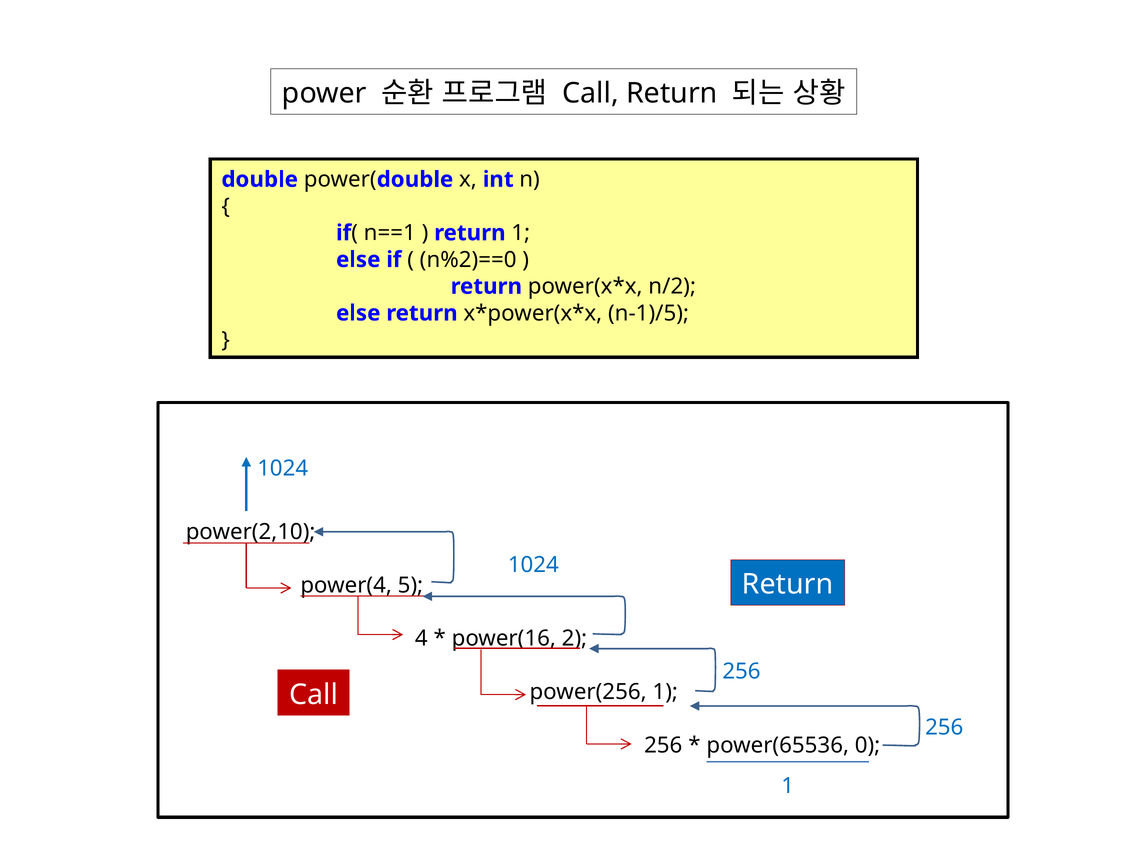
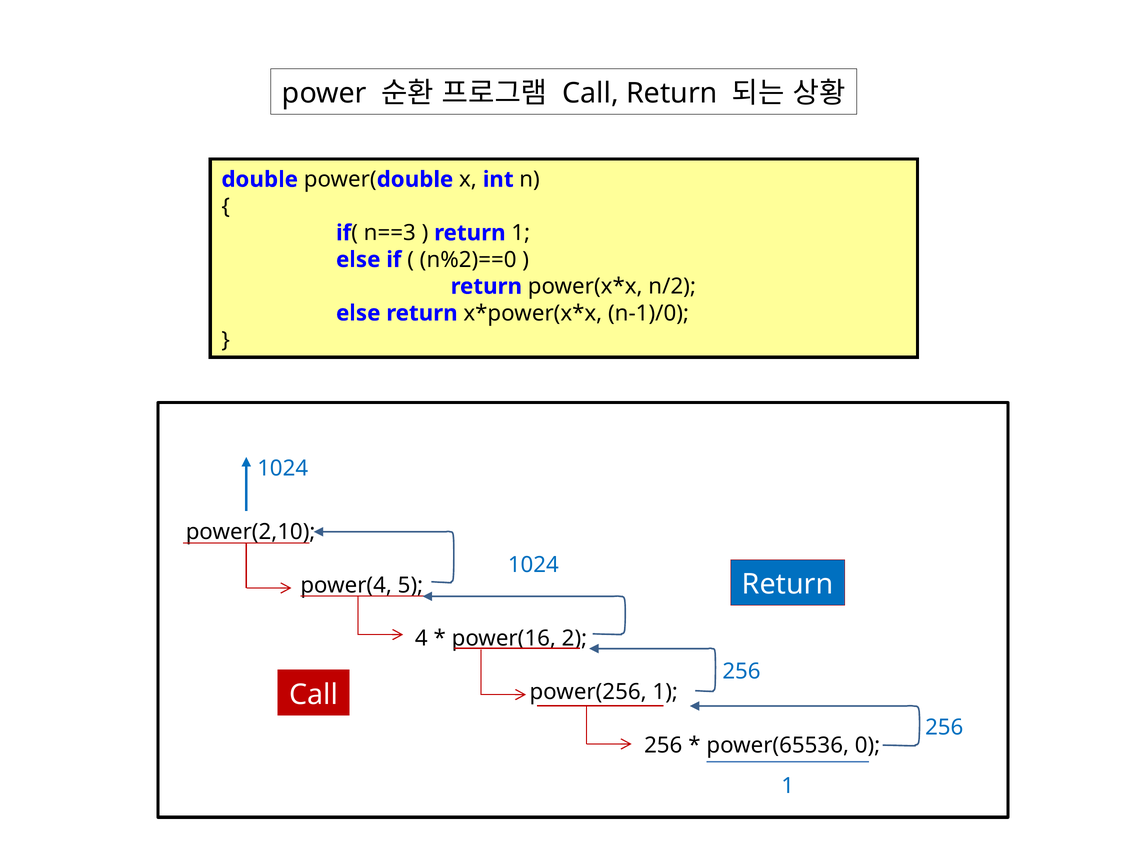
n==1: n==1 -> n==3
n-1)/5: n-1)/5 -> n-1)/0
